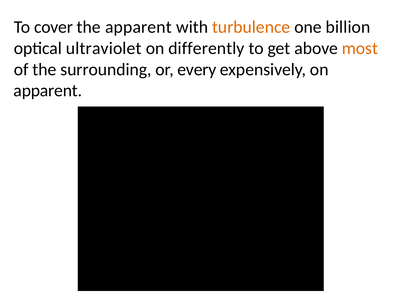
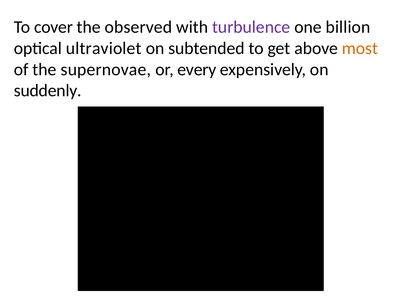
the apparent: apparent -> observed
turbulence colour: orange -> purple
differently: differently -> subtended
surrounding: surrounding -> supernovae
apparent at (48, 91): apparent -> suddenly
